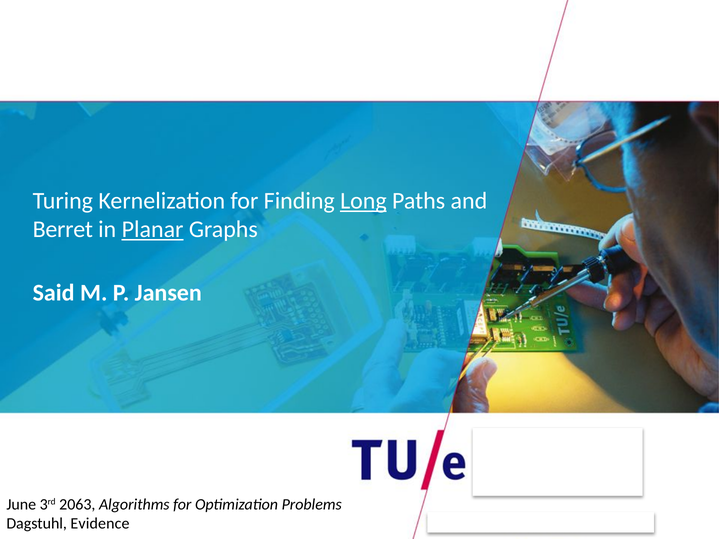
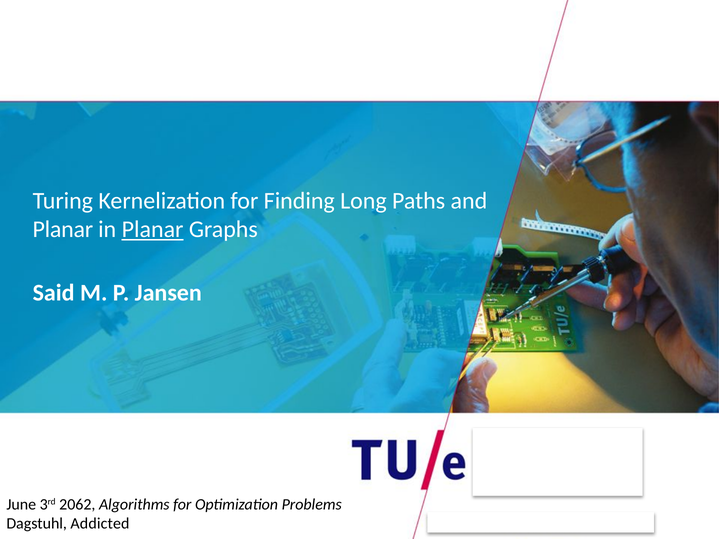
Long underline: present -> none
Berret at (63, 230): Berret -> Planar
2063: 2063 -> 2062
Evidence: Evidence -> Addicted
